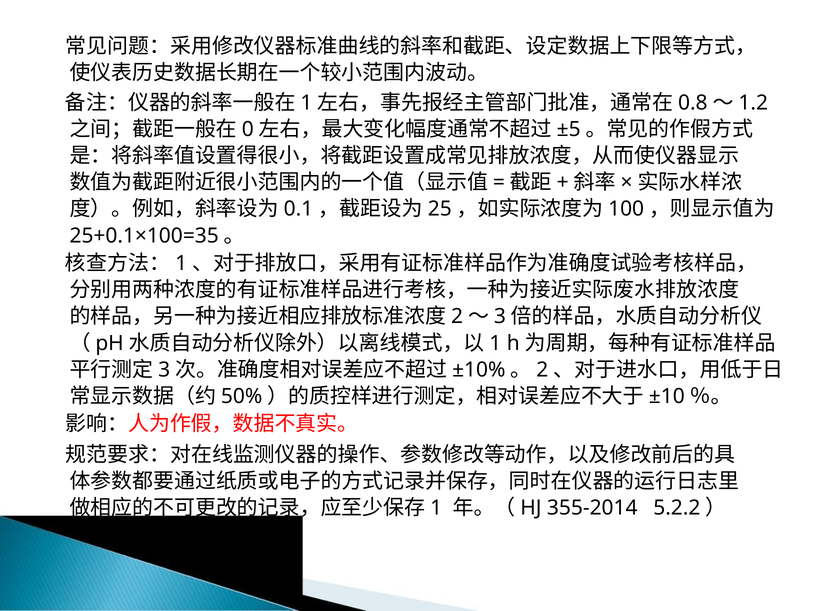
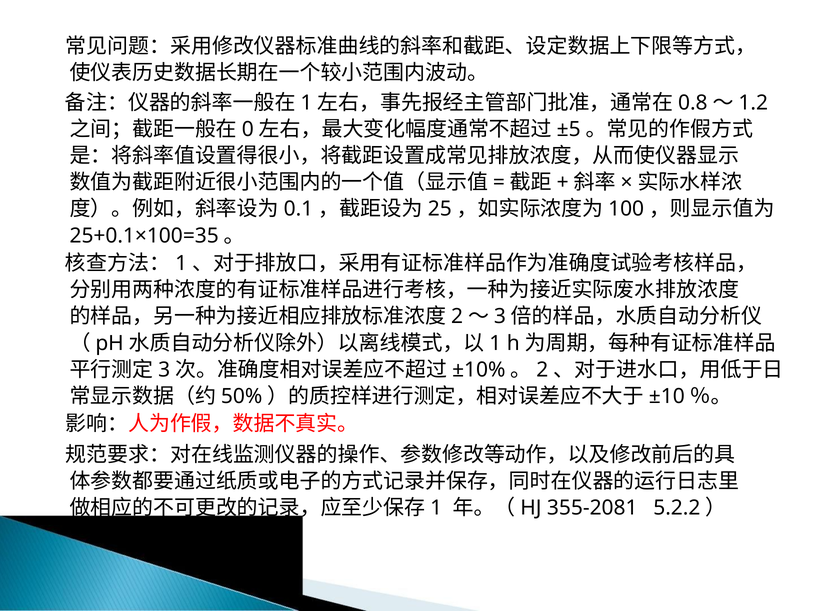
355-2014: 355-2014 -> 355-2081
